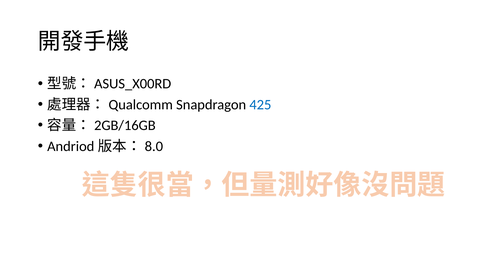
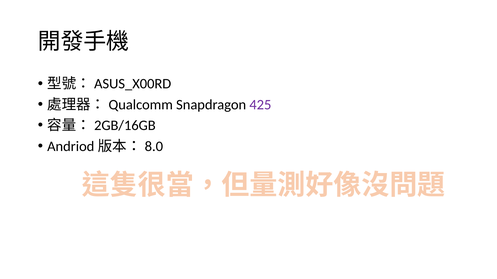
425 colour: blue -> purple
